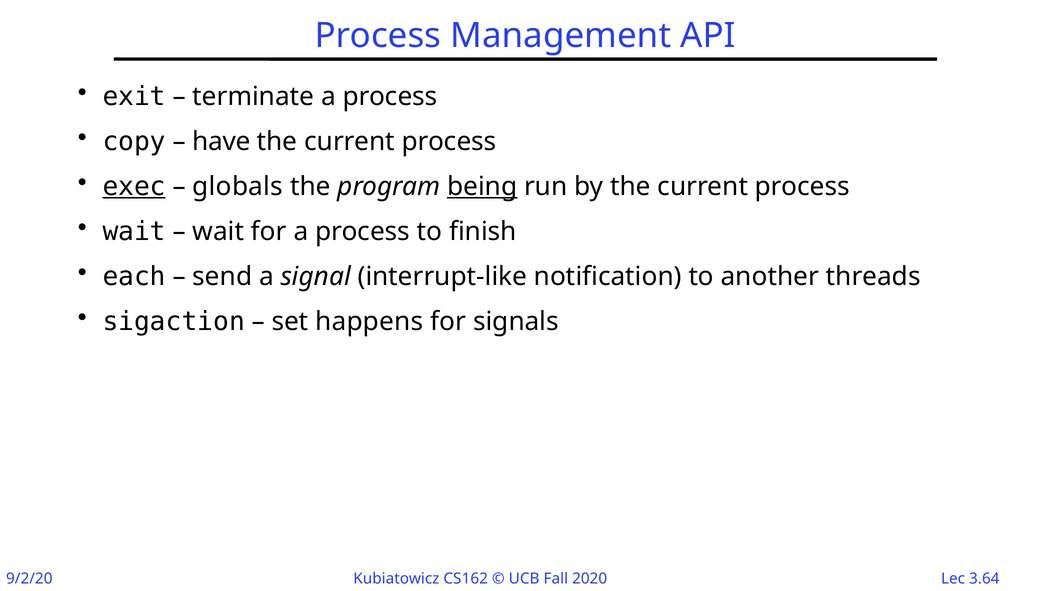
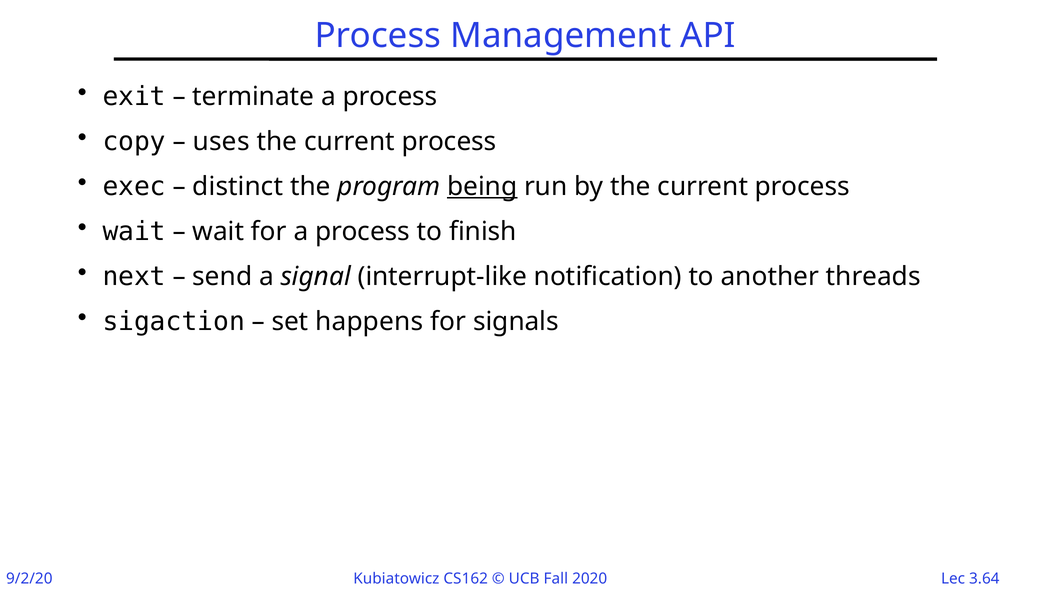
have: have -> uses
exec underline: present -> none
globals: globals -> distinct
each: each -> next
